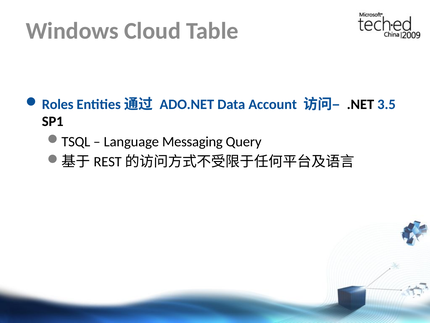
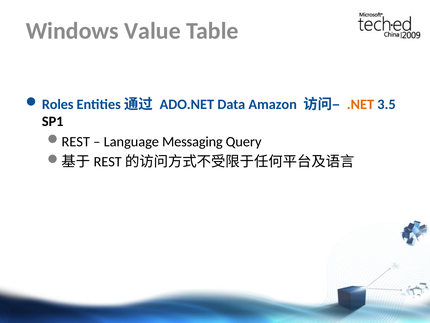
Cloud: Cloud -> Value
Account: Account -> Amazon
.NET colour: black -> orange
TSQL: TSQL -> REST
